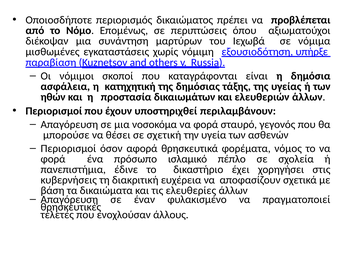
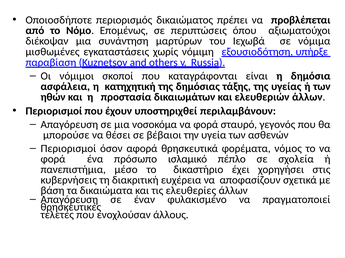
σχετική: σχετική -> βέβαιοι
έδινε: έδινε -> μέσο
